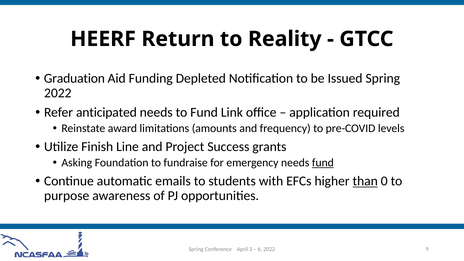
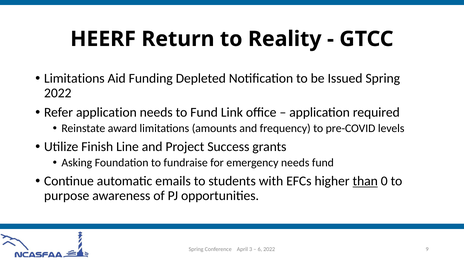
Graduation at (74, 78): Graduation -> Limitations
Refer anticipated: anticipated -> application
fund at (323, 163) underline: present -> none
